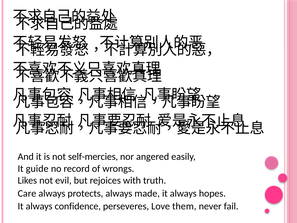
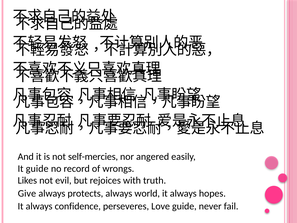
Care: Care -> Give
made: made -> world
Love them: them -> guide
